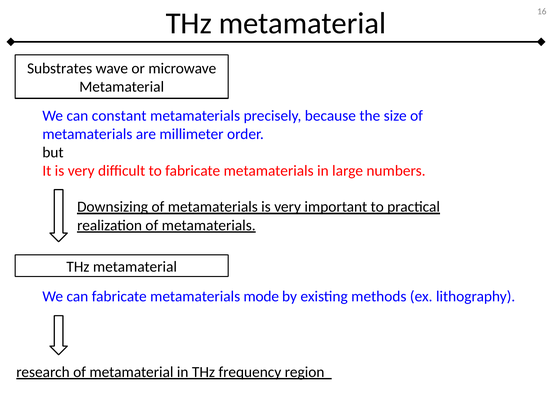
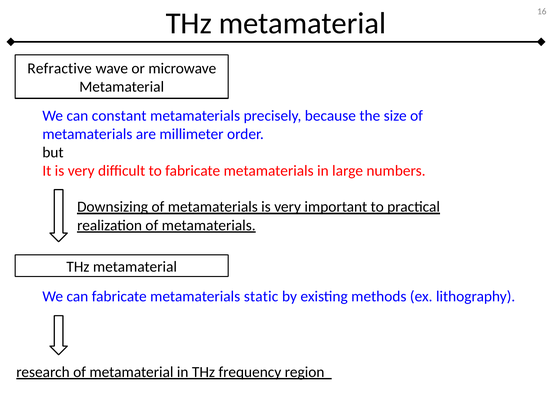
Substrates: Substrates -> Refractive
mode: mode -> static
